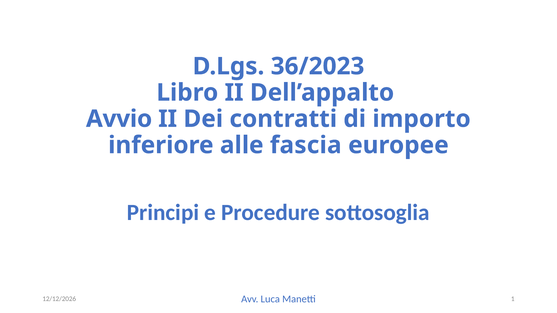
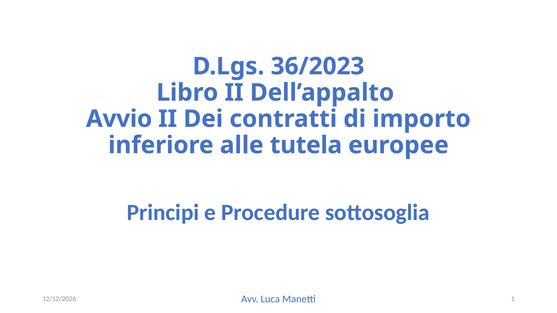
fascia: fascia -> tutela
